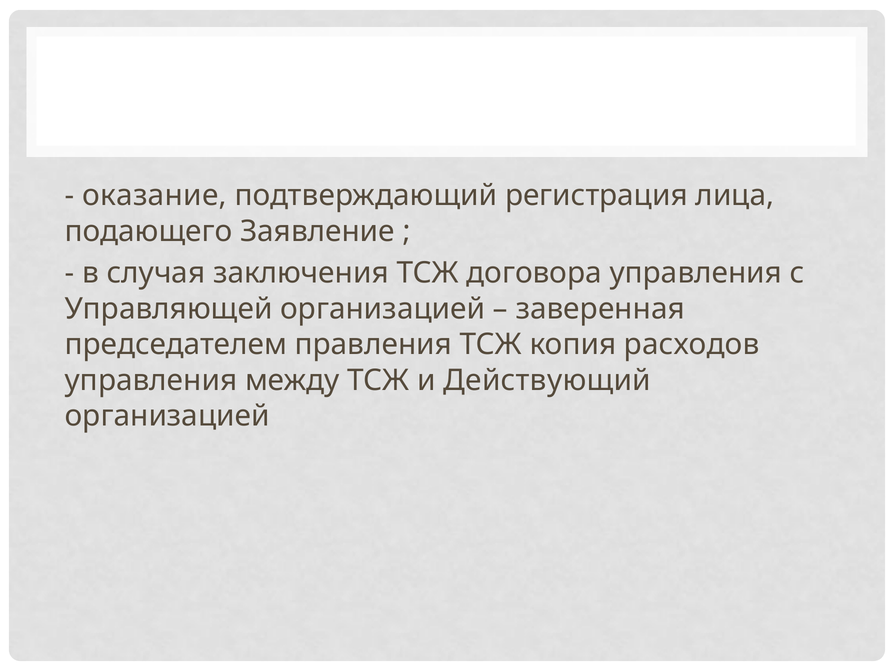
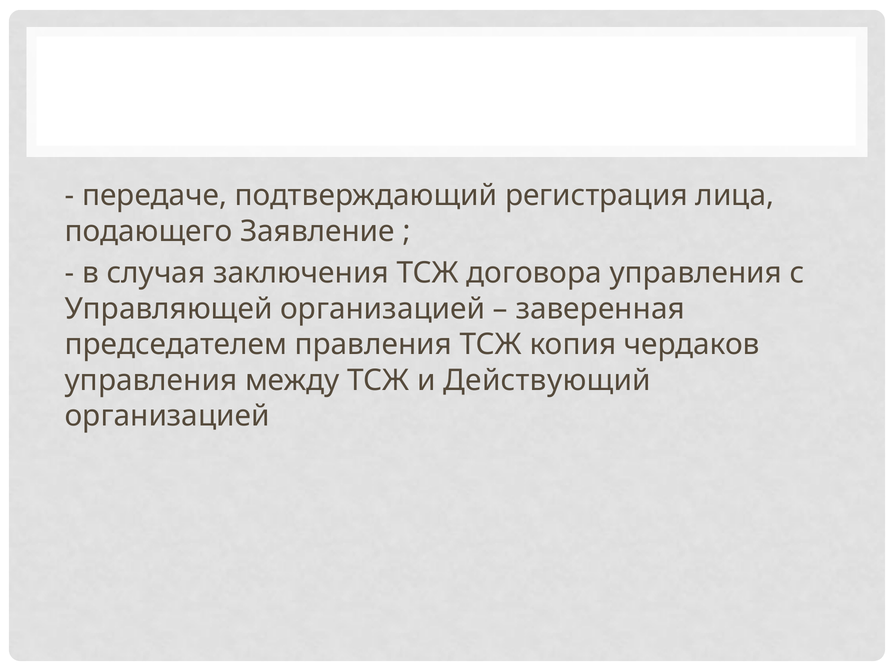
оказание: оказание -> передаче
расходов: расходов -> чердаков
